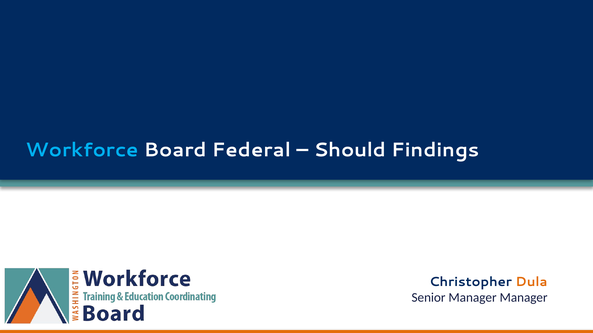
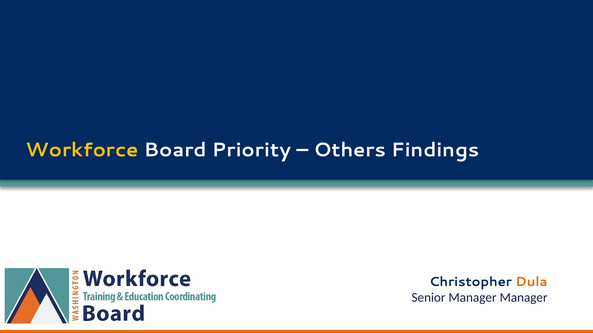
Workforce colour: light blue -> yellow
Federal: Federal -> Priority
Should: Should -> Others
